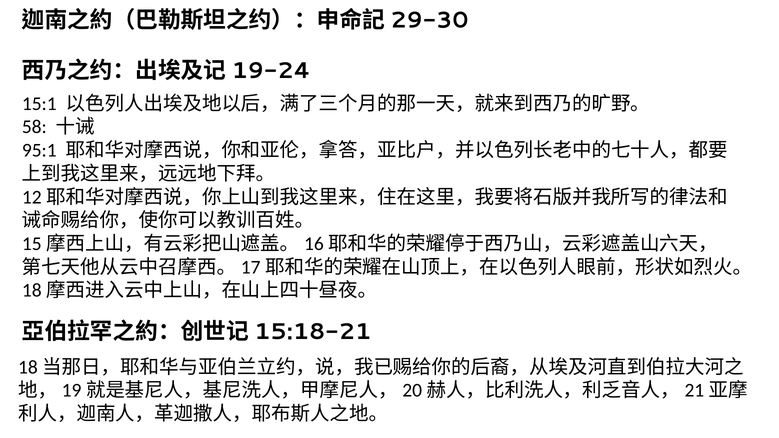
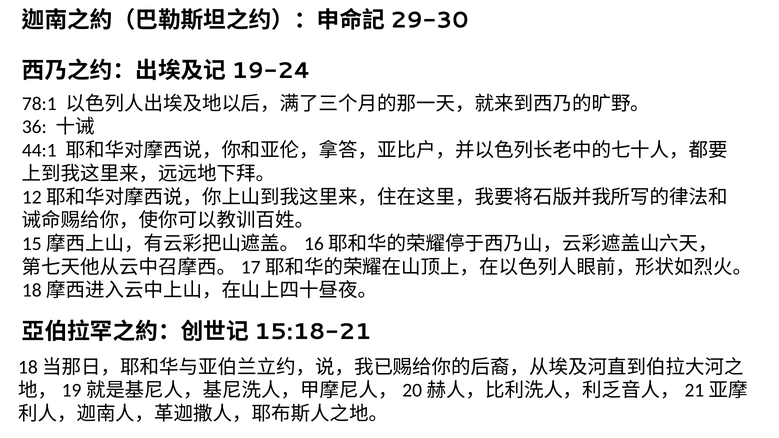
15:1: 15:1 -> 78:1
58: 58 -> 36
95:1: 95:1 -> 44:1
